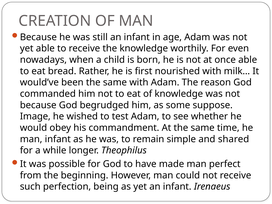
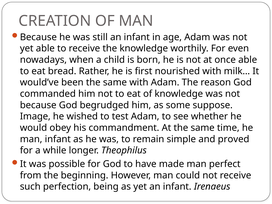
shared: shared -> proved
